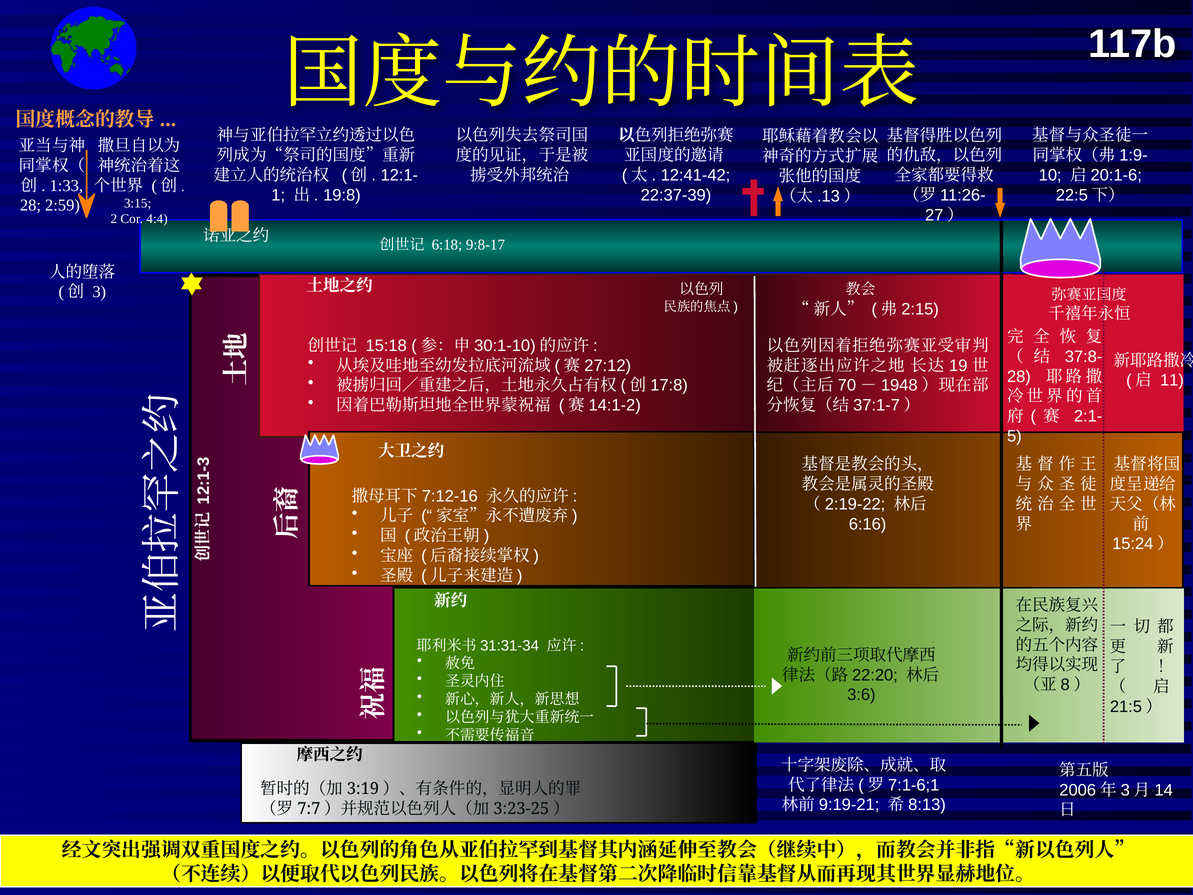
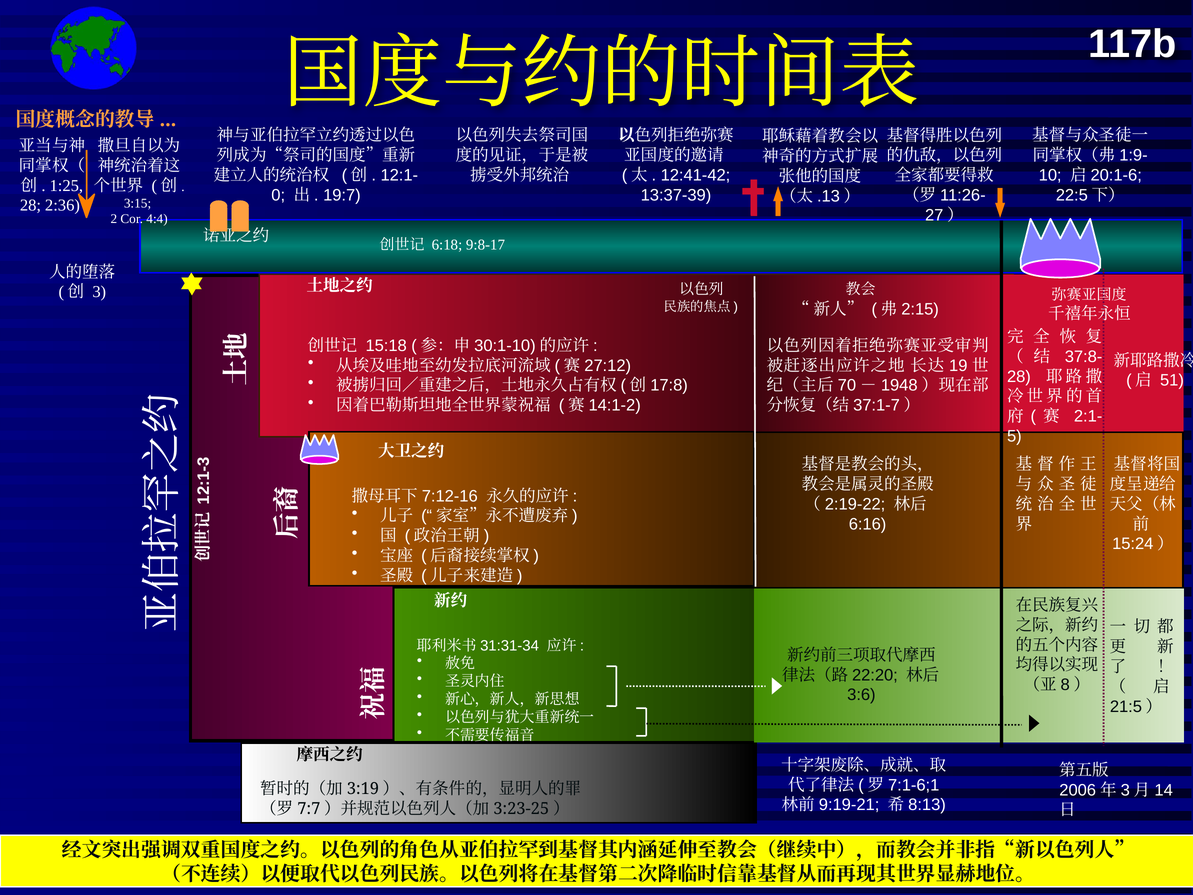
1:33: 1:33 -> 1:25
1 at (278, 195): 1 -> 0
19:8: 19:8 -> 19:7
22:37-39: 22:37-39 -> 13:37-39
2:59: 2:59 -> 2:36
11: 11 -> 51
